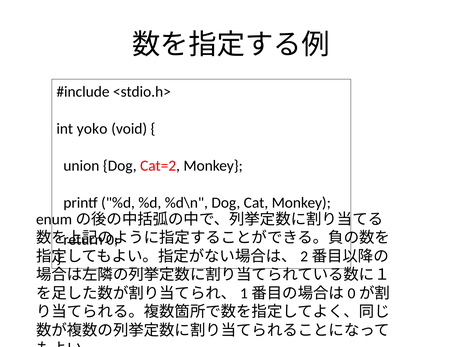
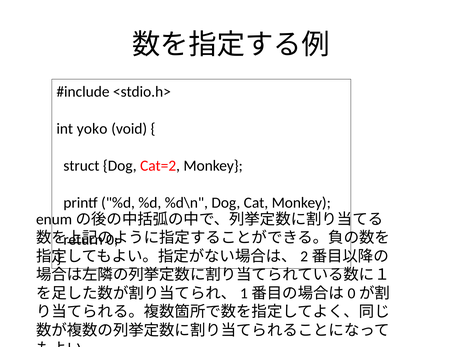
union: union -> struct
